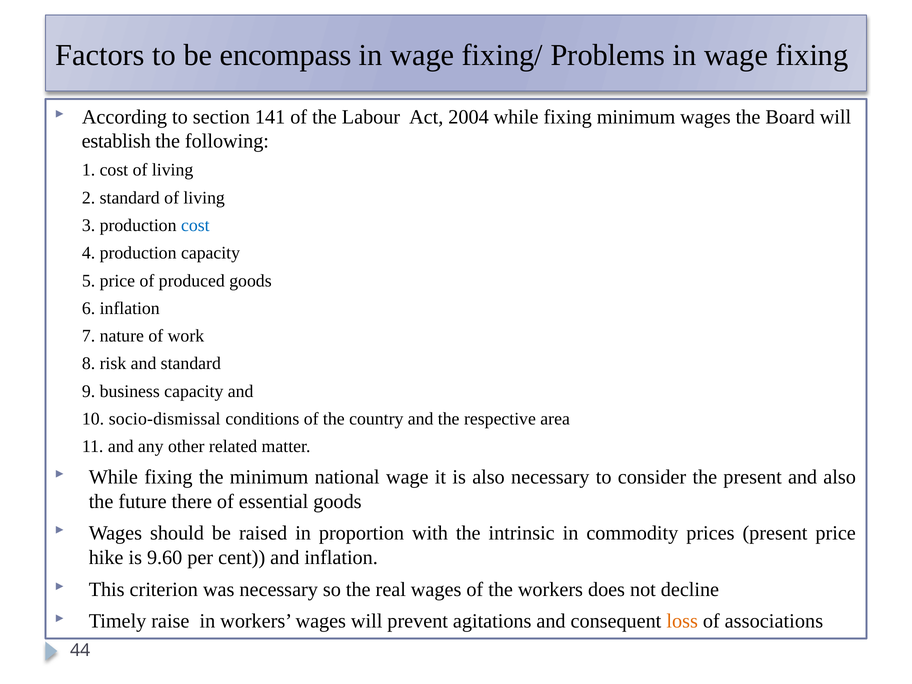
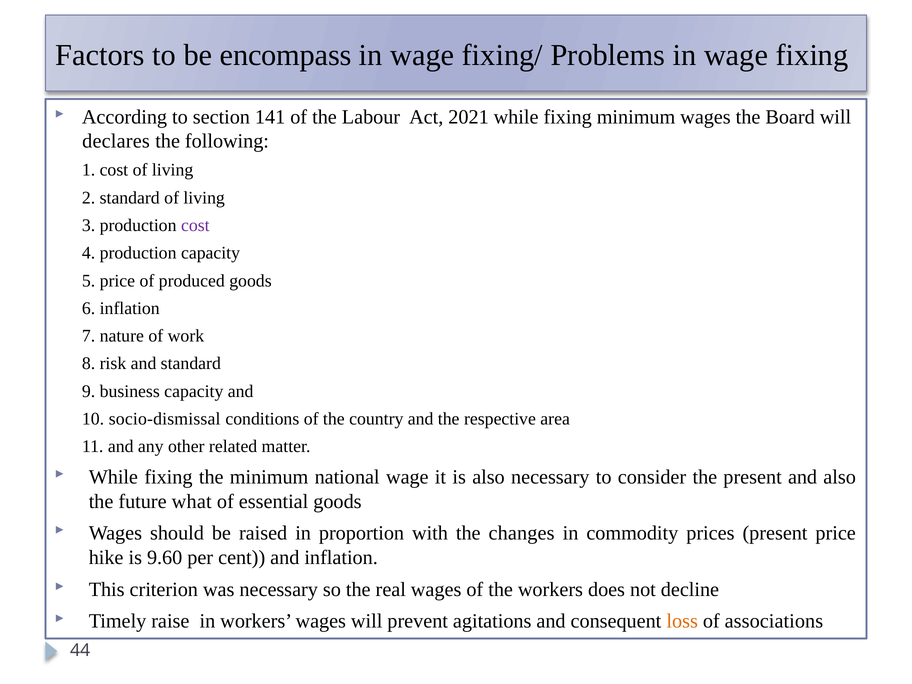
2004: 2004 -> 2021
establish: establish -> declares
cost at (195, 225) colour: blue -> purple
there: there -> what
intrinsic: intrinsic -> changes
